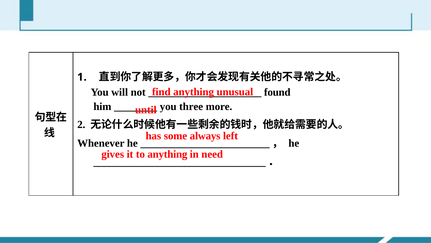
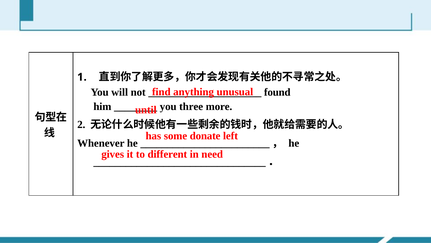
always: always -> donate
to anything: anything -> different
